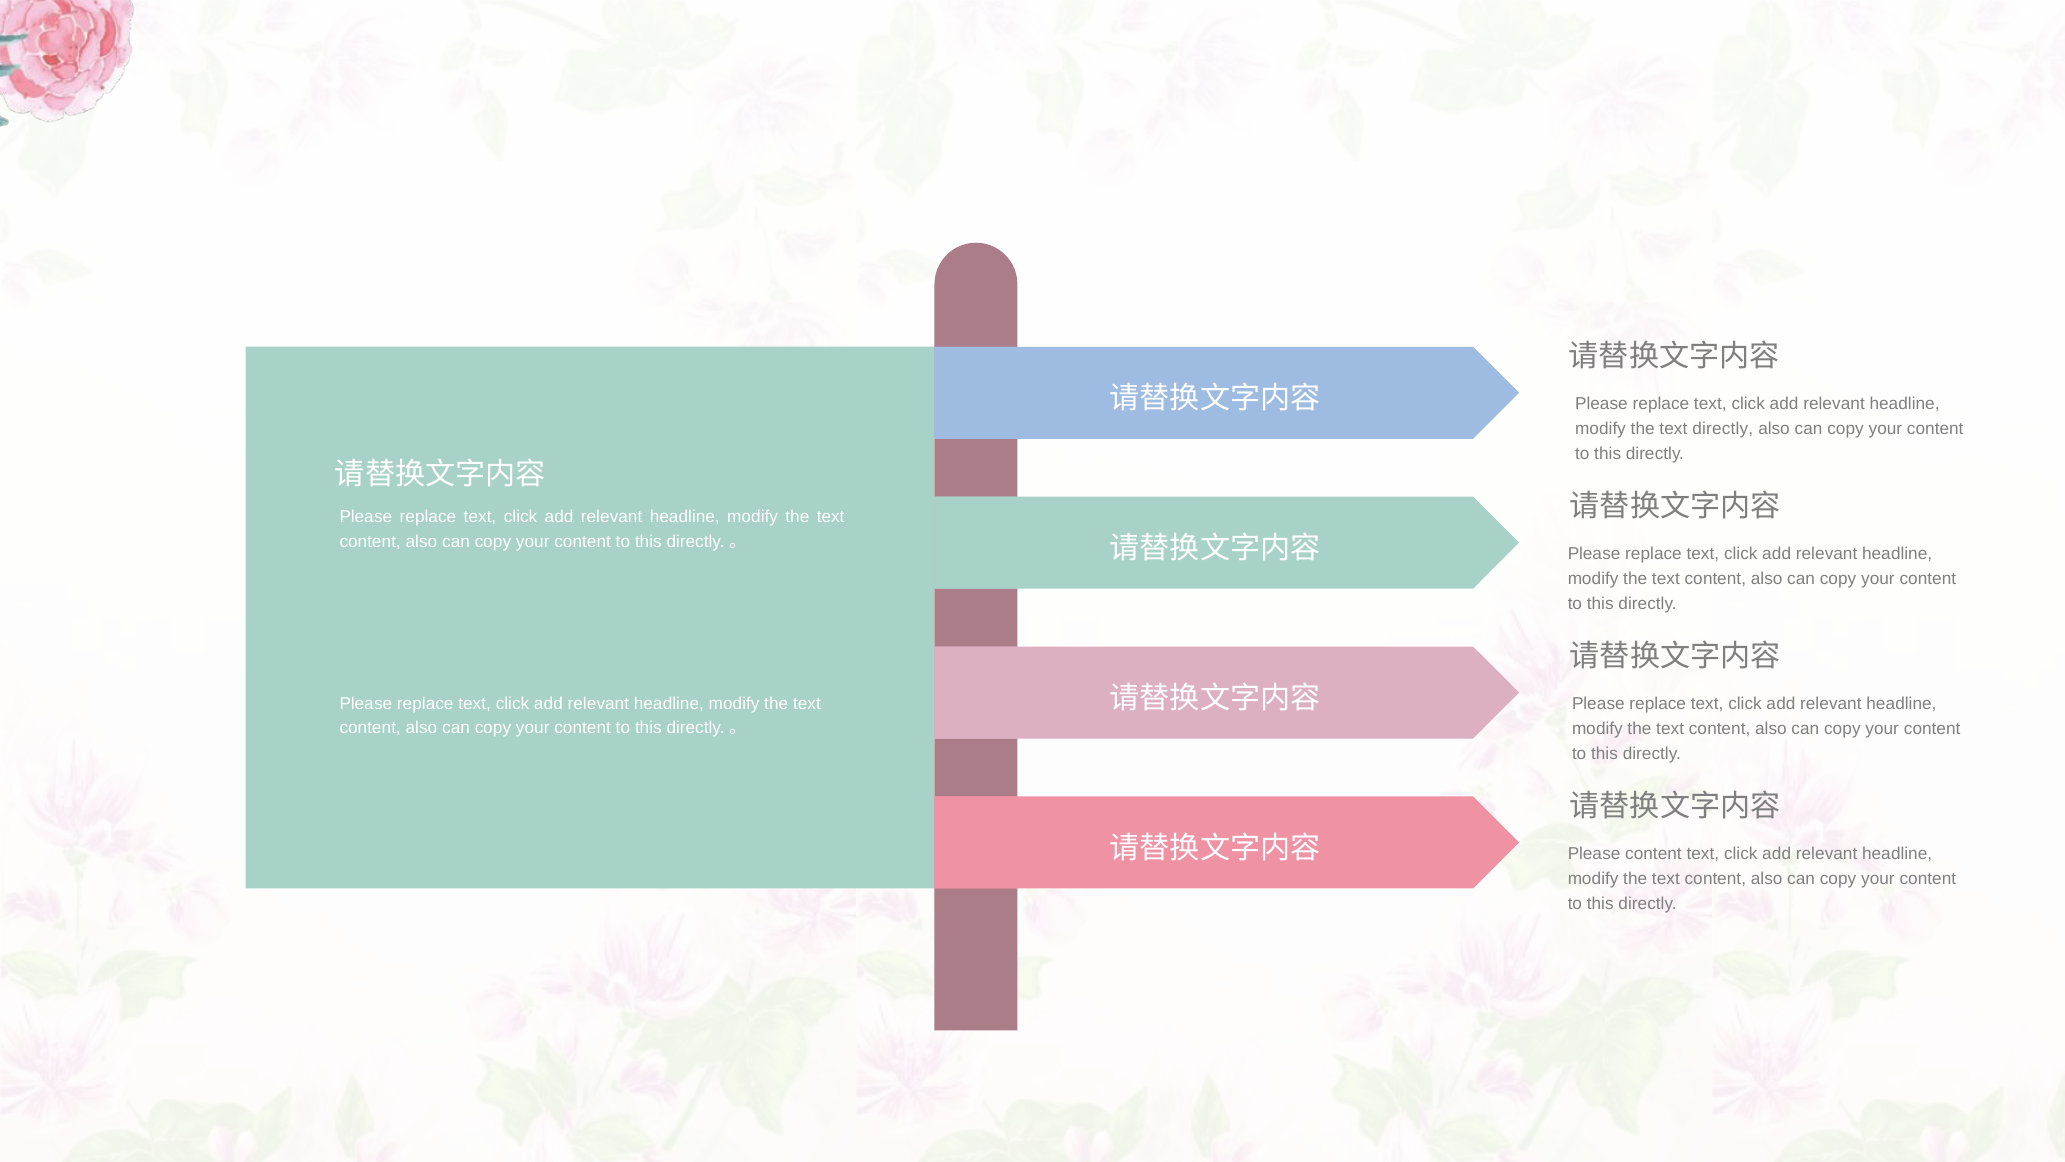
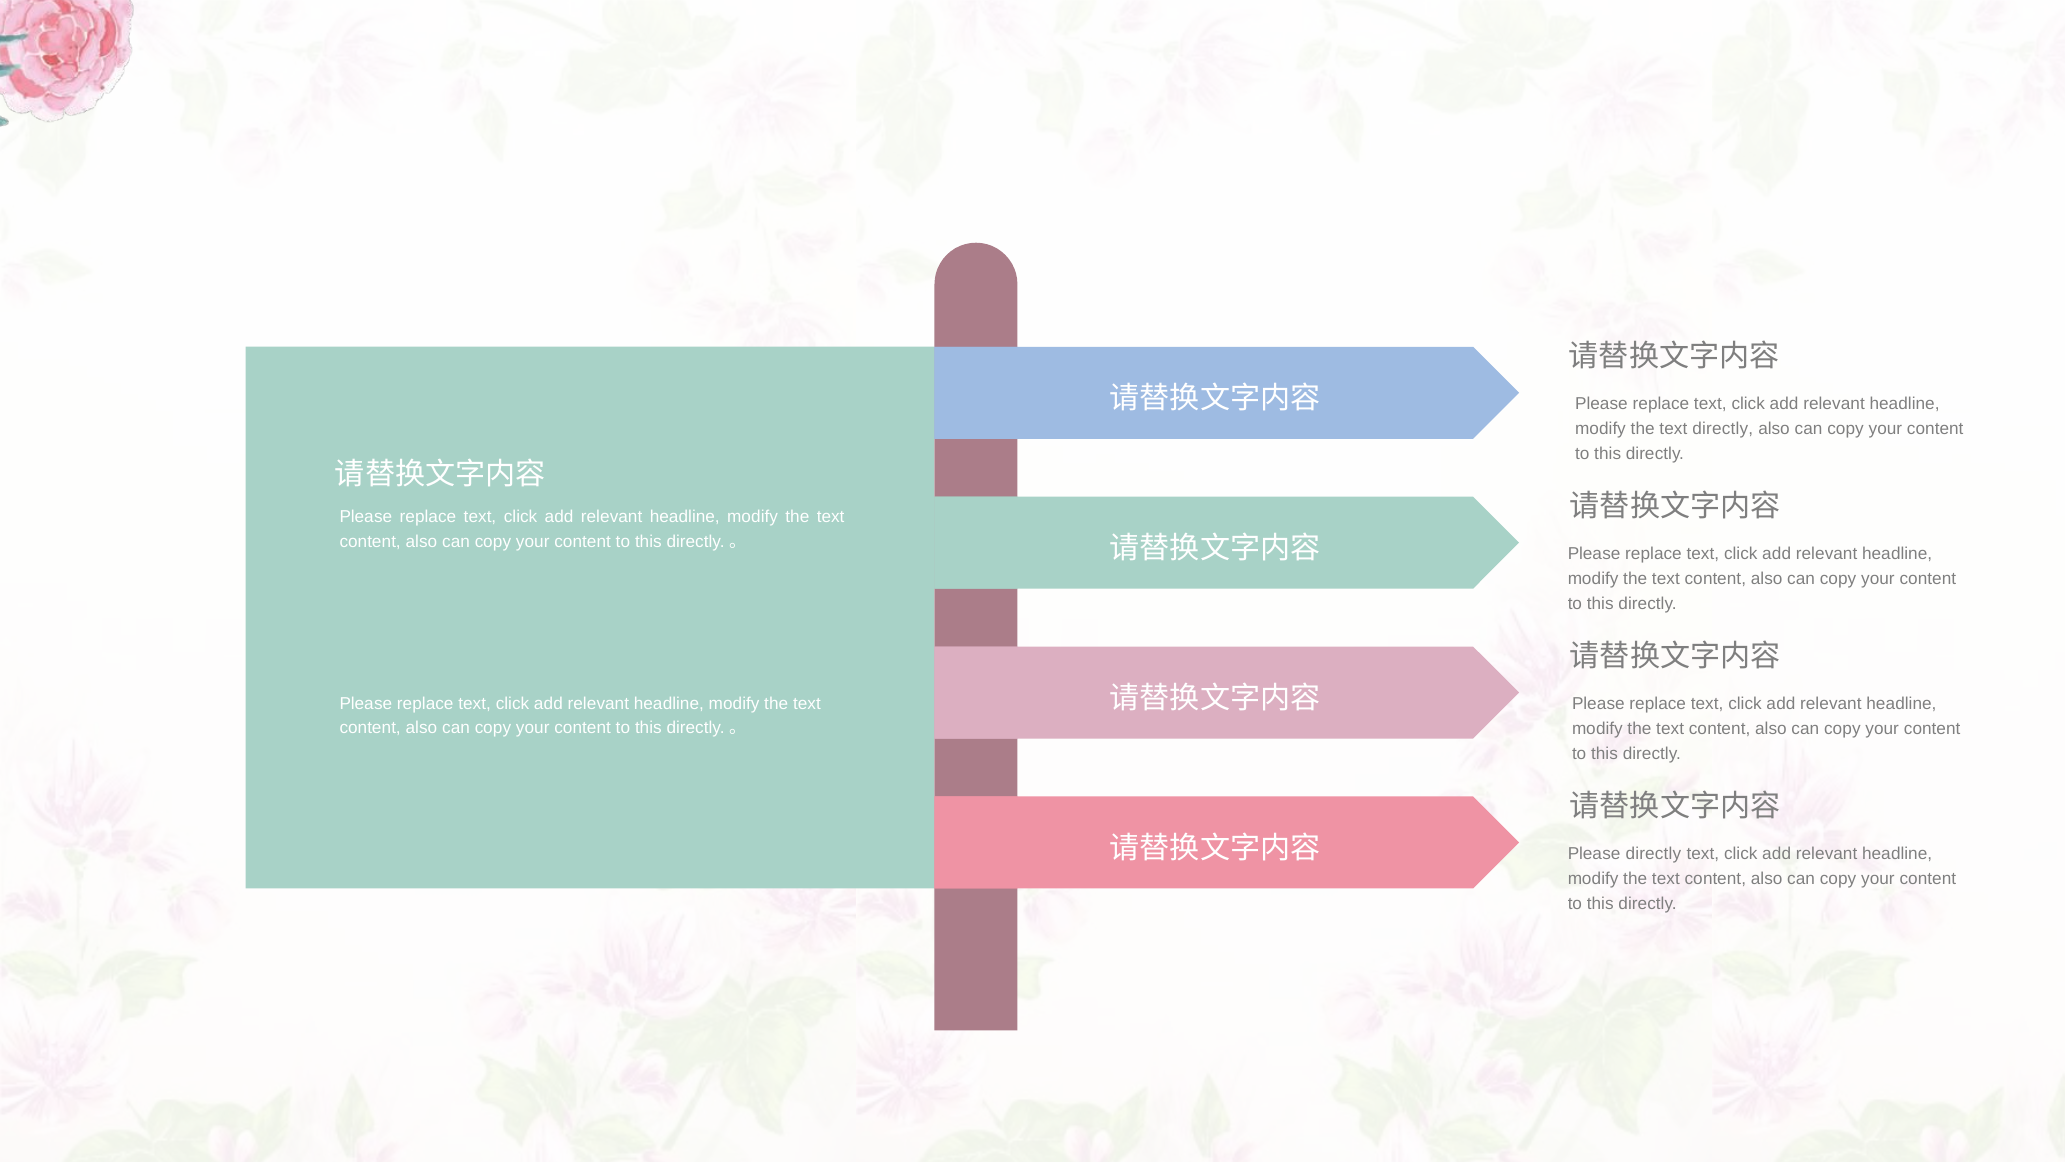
Please content: content -> directly
